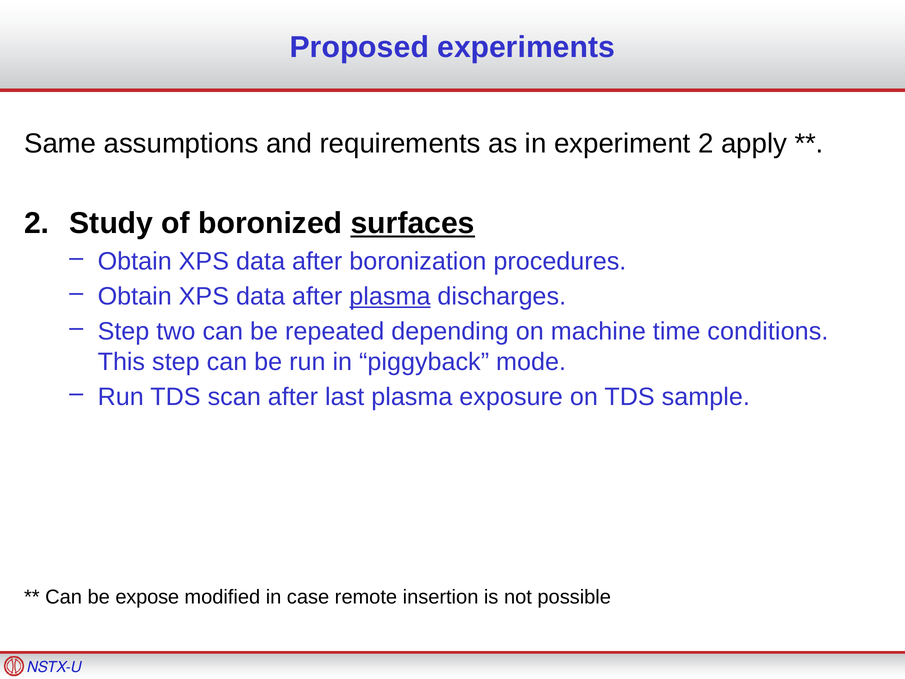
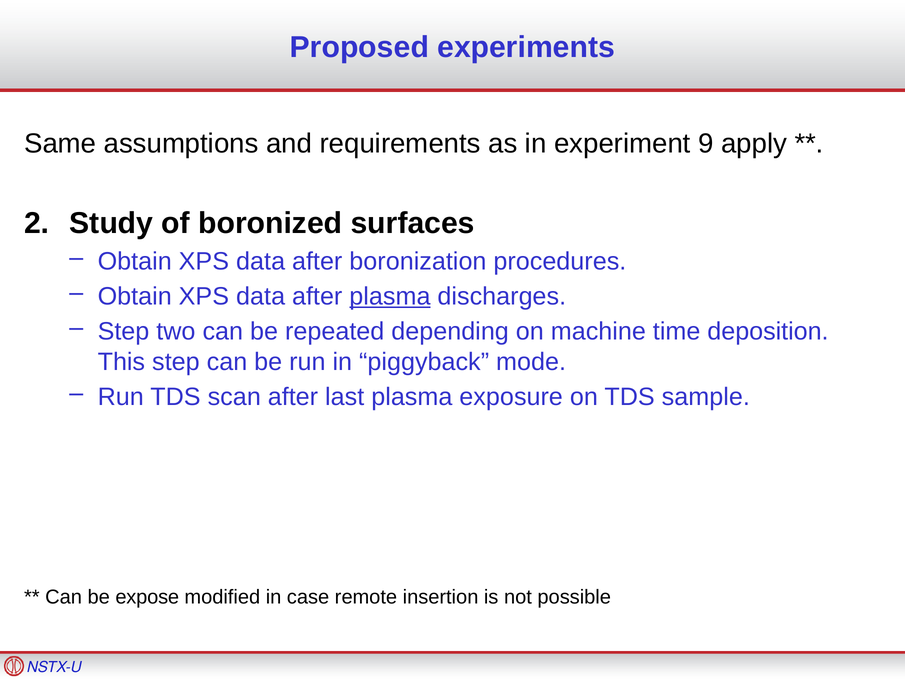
experiment 2: 2 -> 9
surfaces underline: present -> none
conditions: conditions -> deposition
